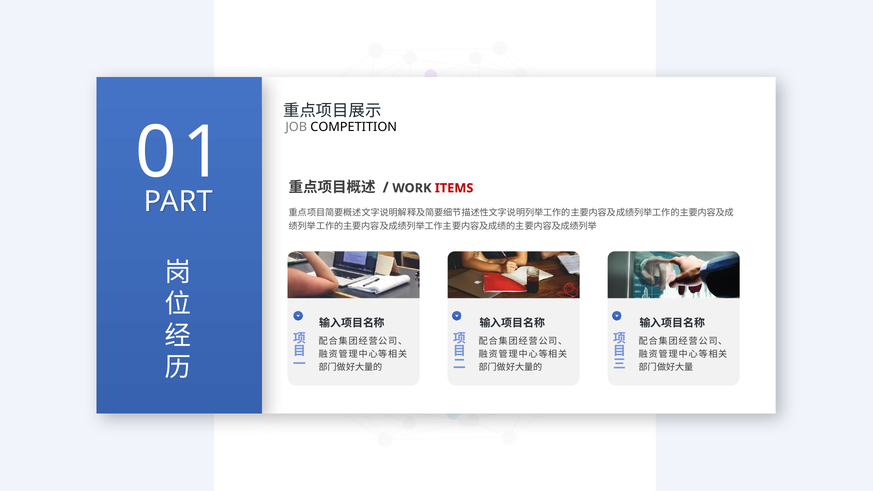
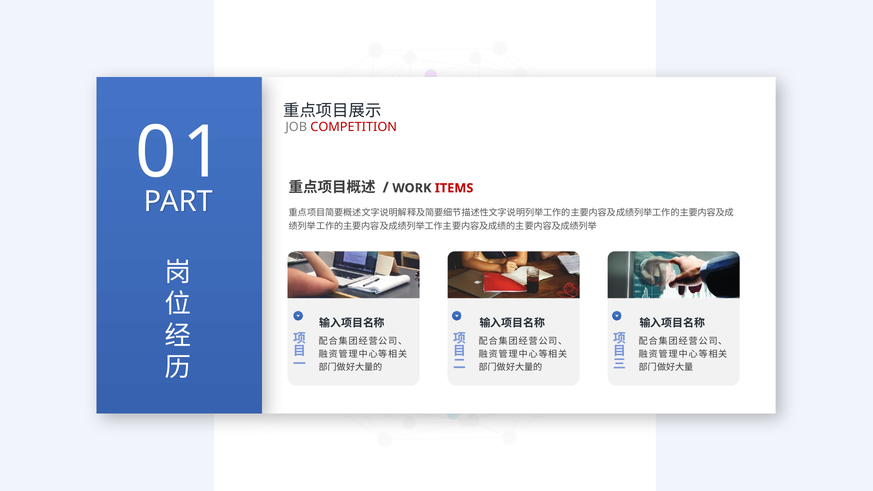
COMPETITION colour: black -> red
